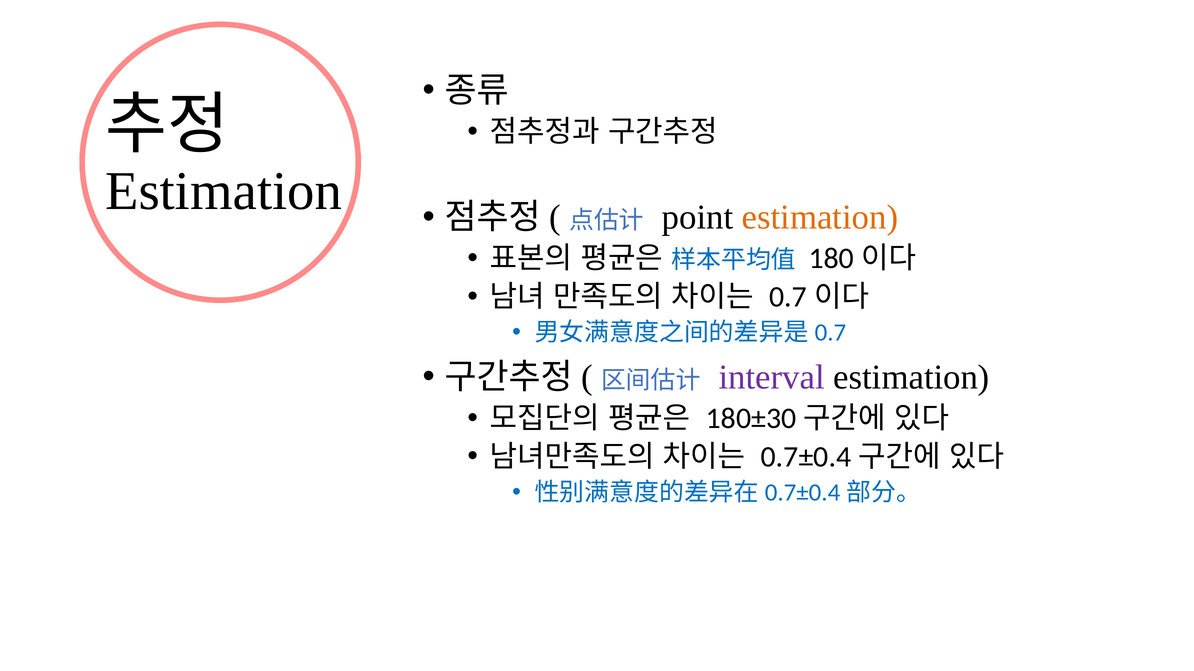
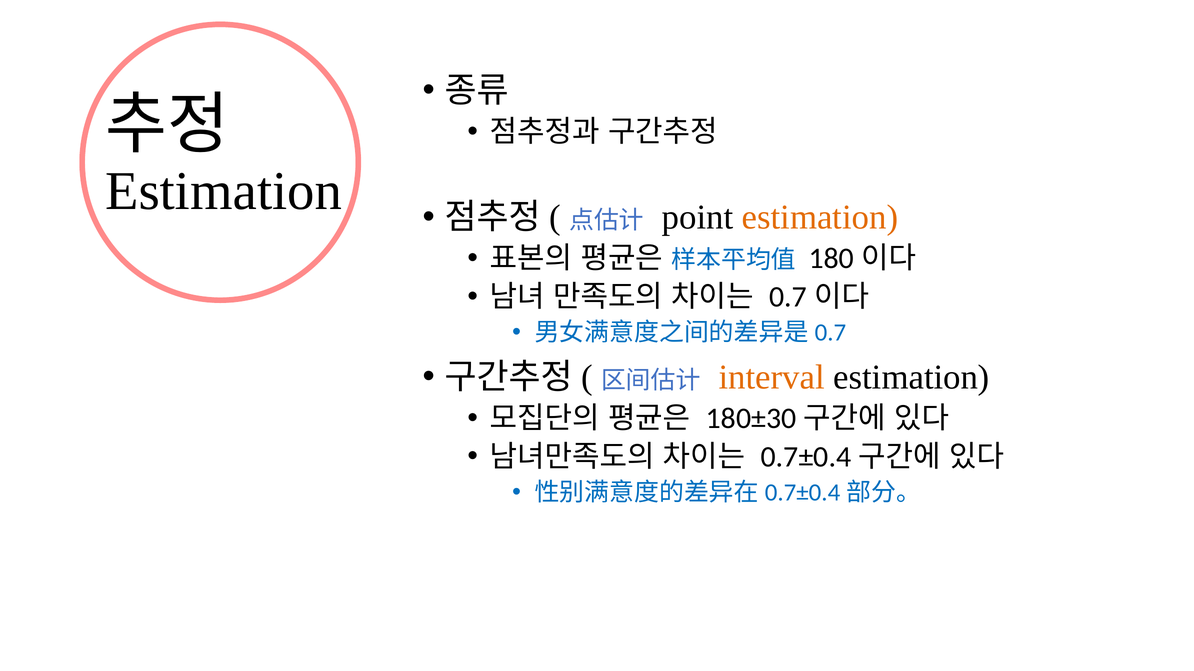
interval colour: purple -> orange
